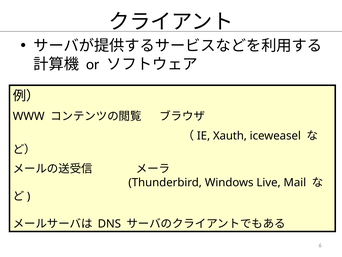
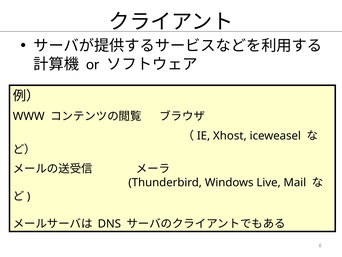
Xauth: Xauth -> Xhost
